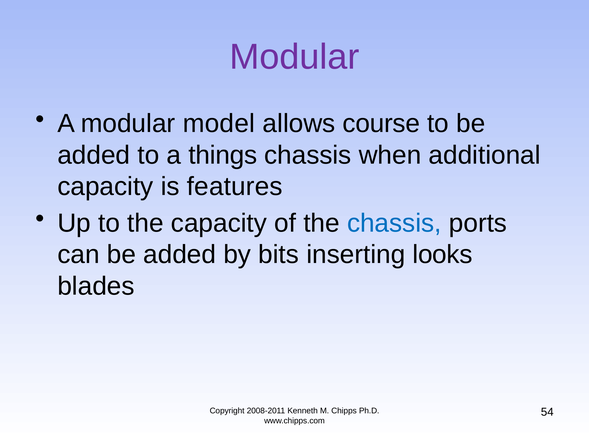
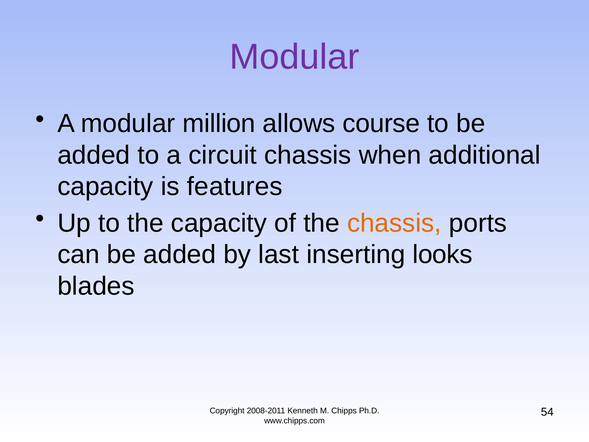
model: model -> million
things: things -> circuit
chassis at (394, 223) colour: blue -> orange
bits: bits -> last
